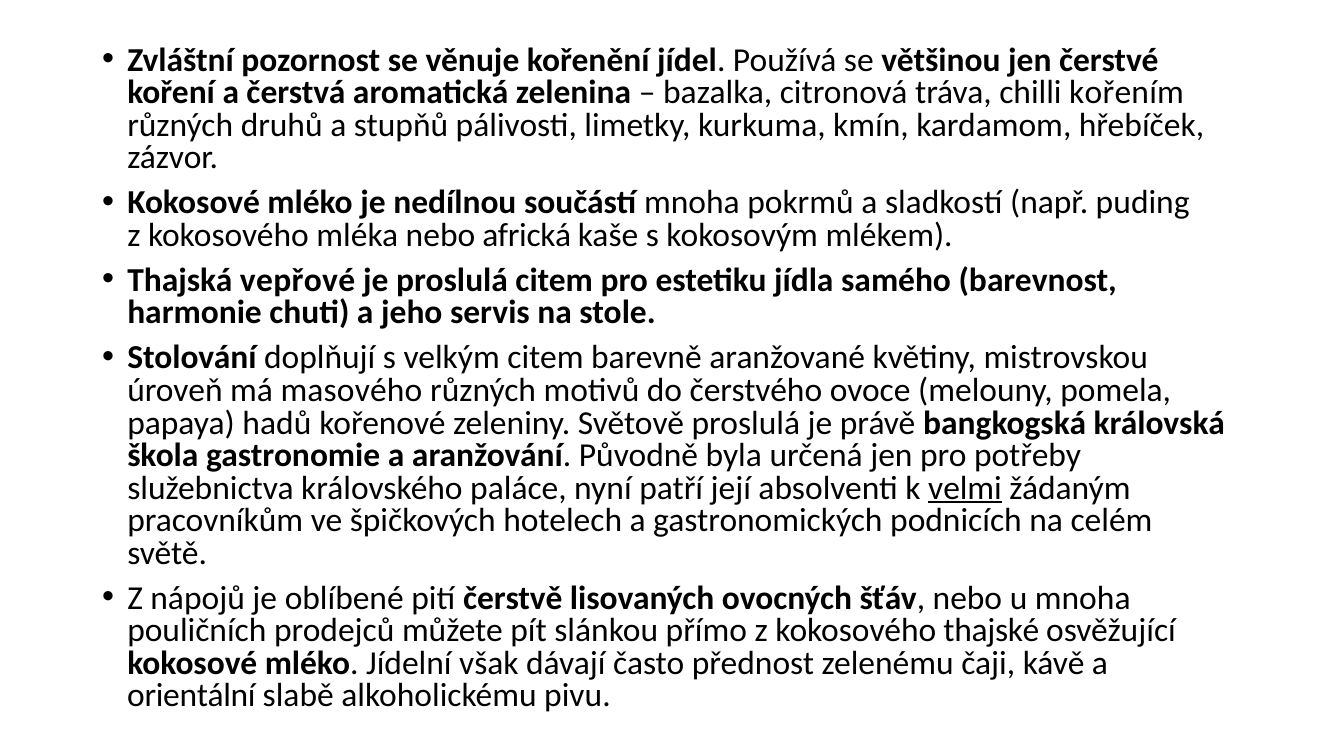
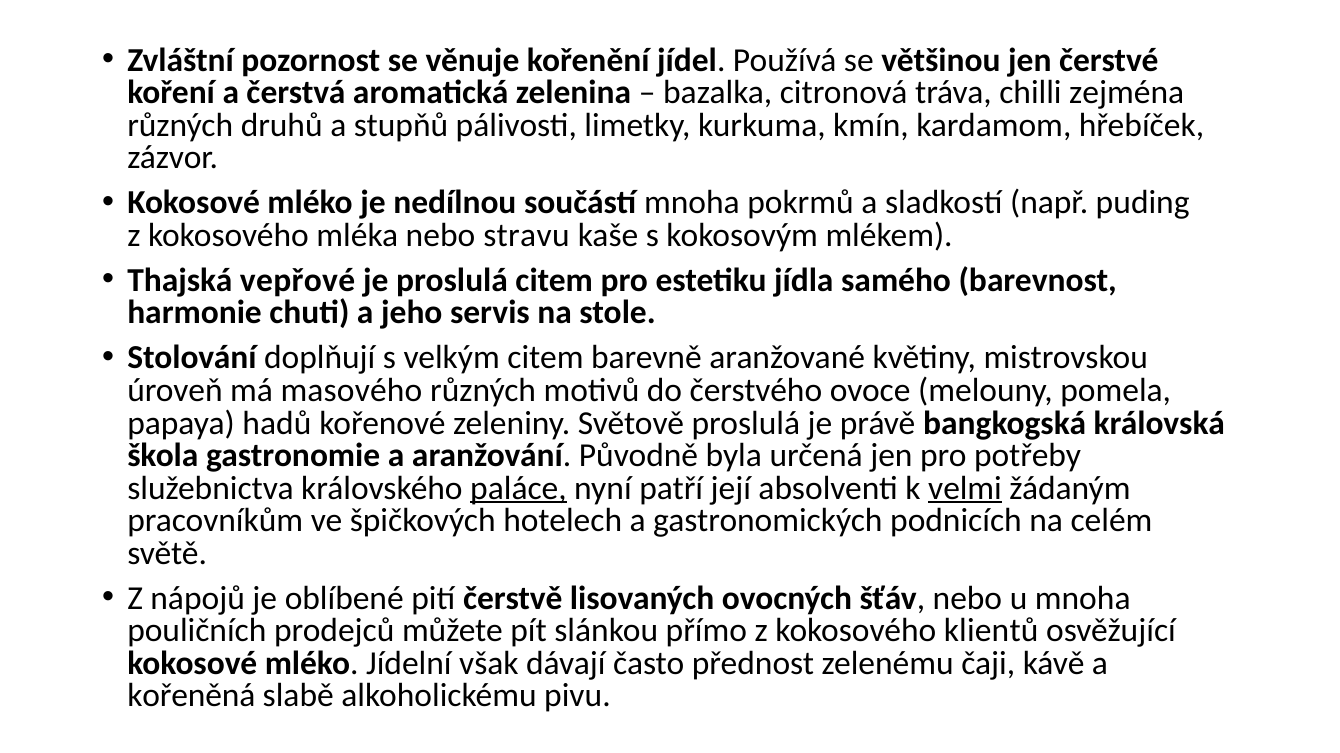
kořením: kořením -> zejména
africká: africká -> stravu
paláce underline: none -> present
thajské: thajské -> klientů
orientální: orientální -> kořeněná
